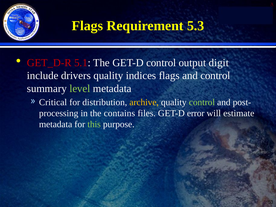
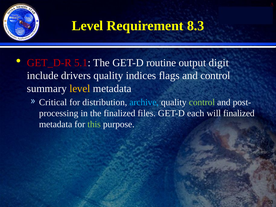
Flags at (87, 26): Flags -> Level
5.3: 5.3 -> 8.3
GET-D control: control -> routine
level at (80, 88) colour: light green -> yellow
archive colour: yellow -> light blue
the contains: contains -> finalized
error: error -> each
will estimate: estimate -> finalized
